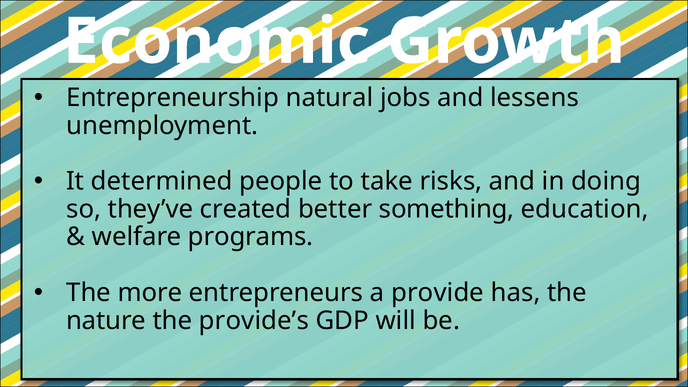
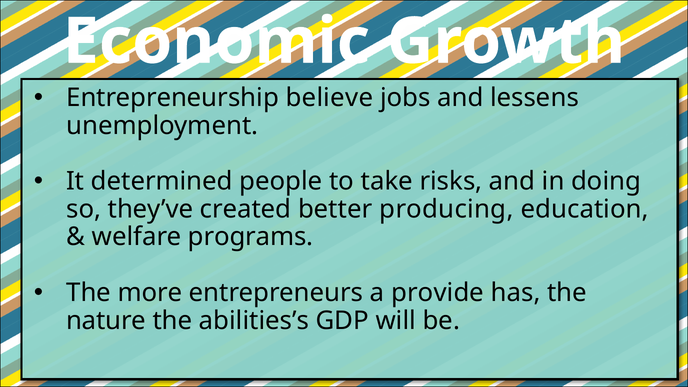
natural: natural -> believe
something: something -> producing
provide’s: provide’s -> abilities’s
